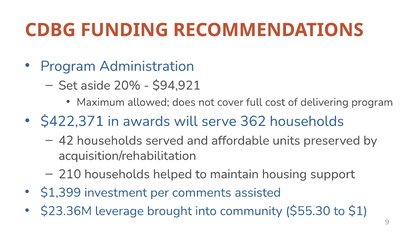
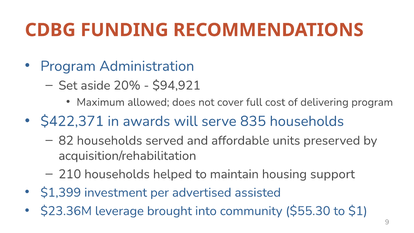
362: 362 -> 835
42: 42 -> 82
comments: comments -> advertised
